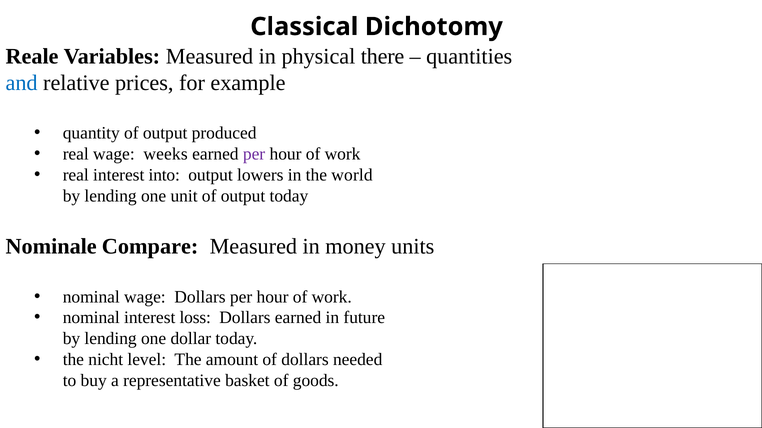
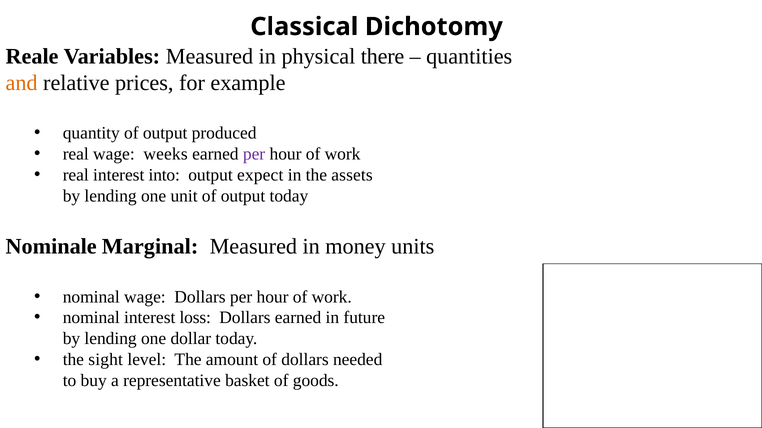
and colour: blue -> orange
lowers: lowers -> expect
world: world -> assets
Compare: Compare -> Marginal
nicht: nicht -> sight
